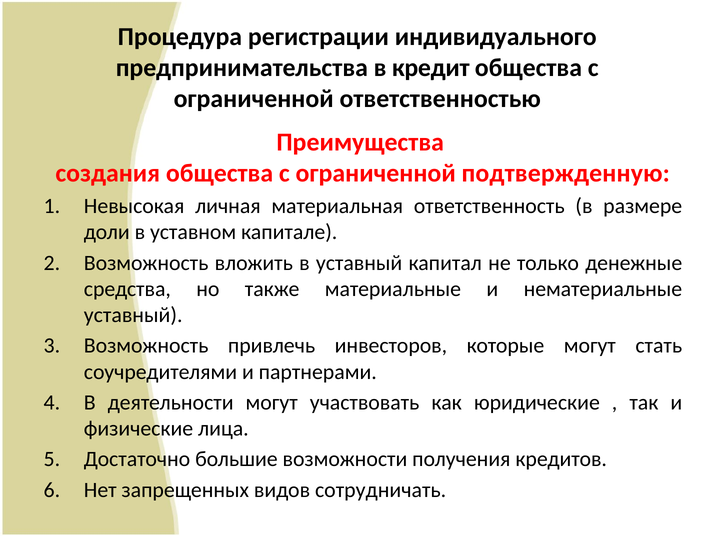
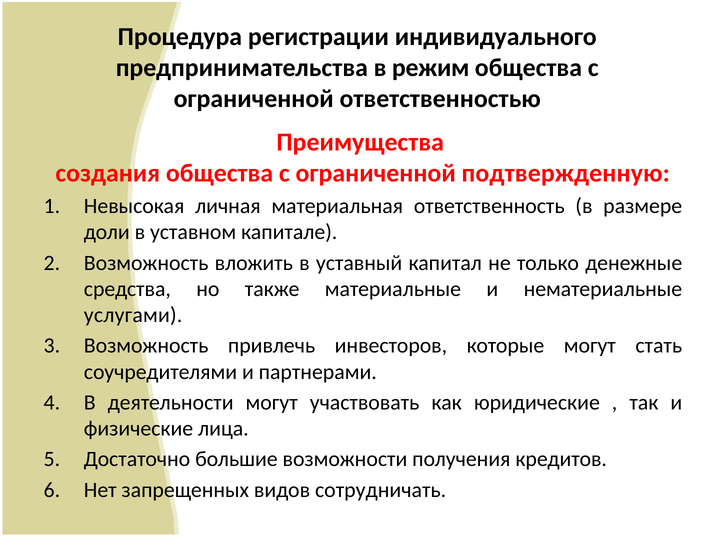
кредит: кредит -> режим
уставный at (133, 315): уставный -> услугами
